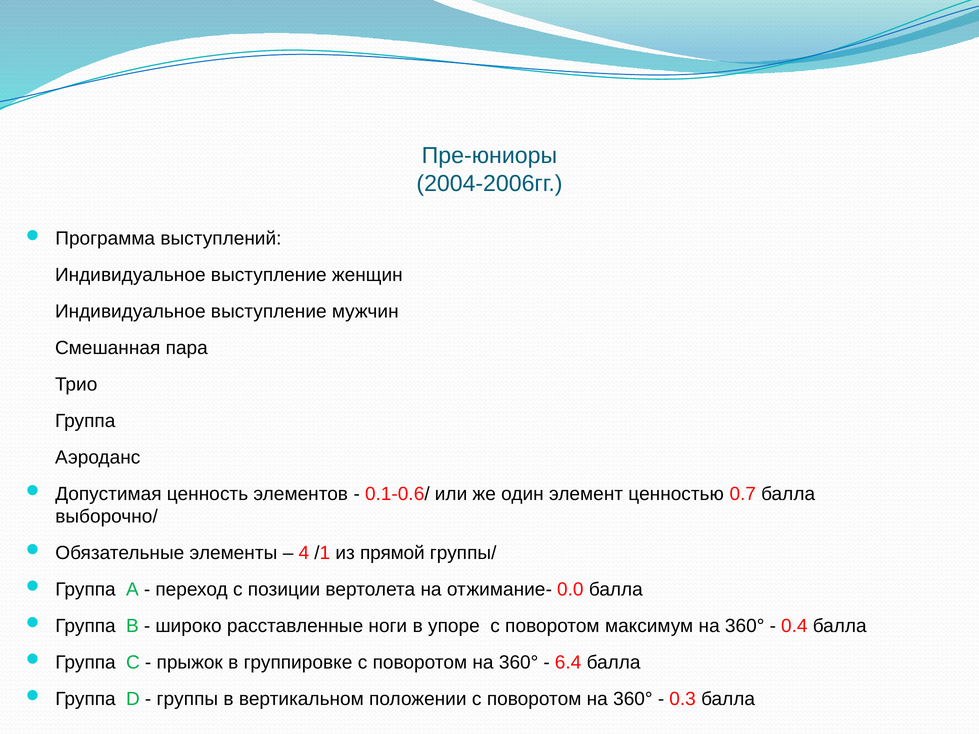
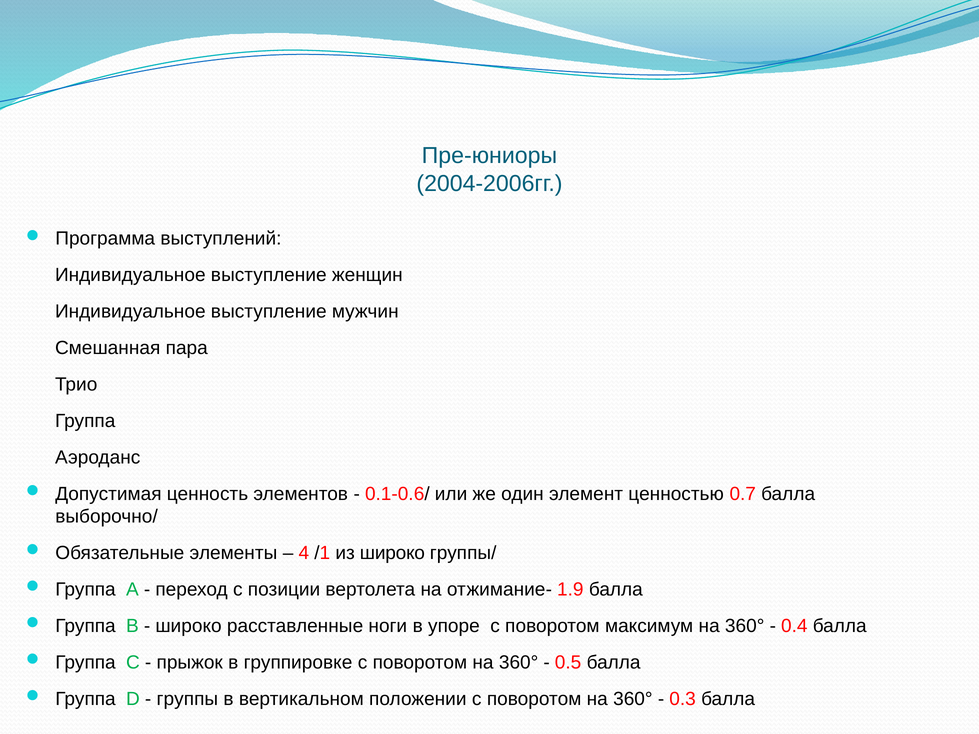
из прямой: прямой -> широко
0.0: 0.0 -> 1.9
6.4: 6.4 -> 0.5
